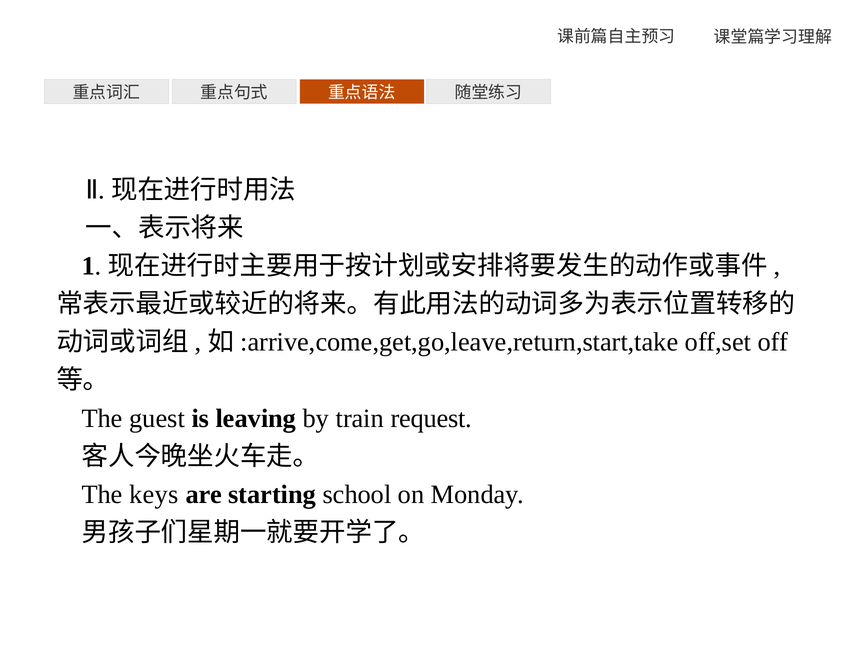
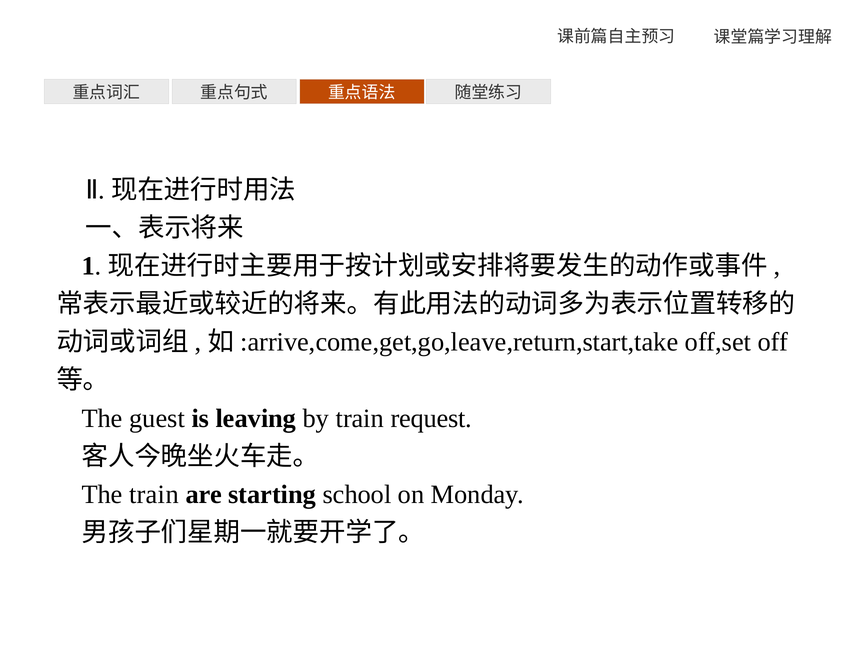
The keys: keys -> train
